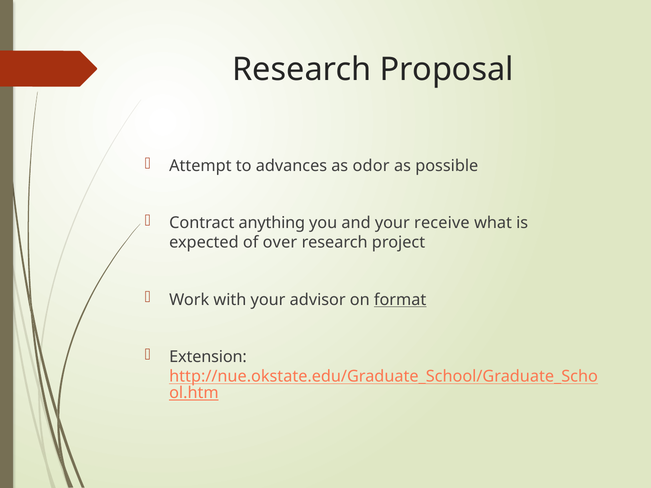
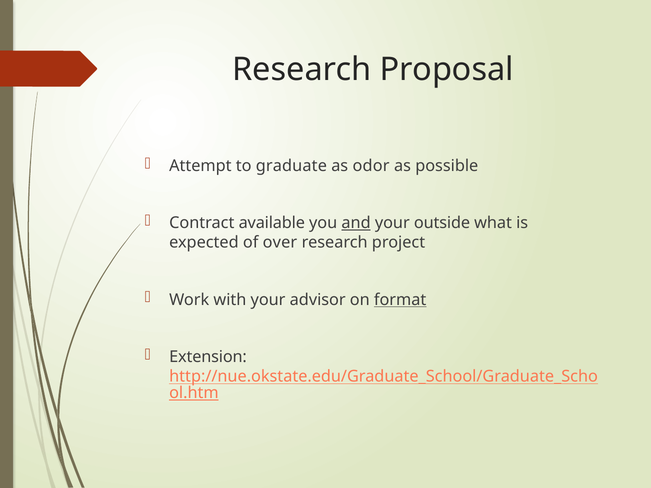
advances: advances -> graduate
anything: anything -> available
and underline: none -> present
receive: receive -> outside
